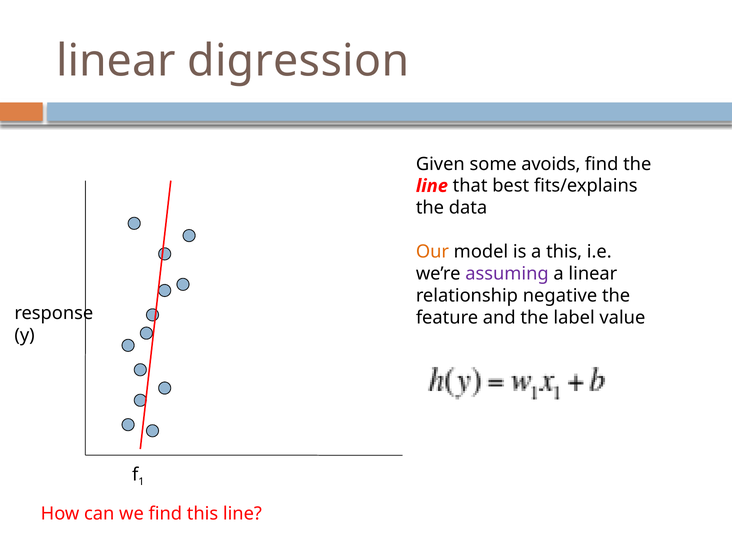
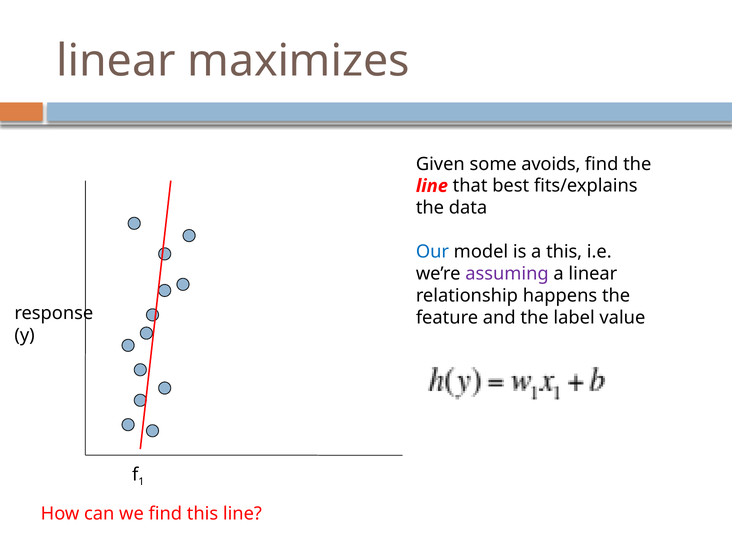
digression: digression -> maximizes
Our colour: orange -> blue
negative: negative -> happens
